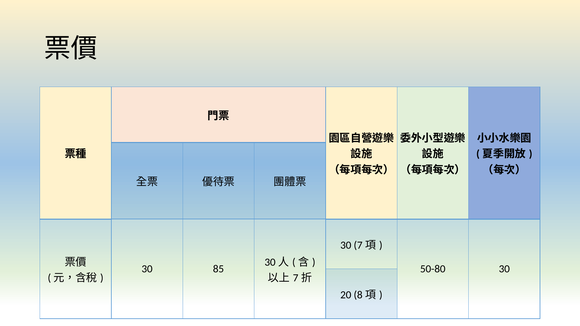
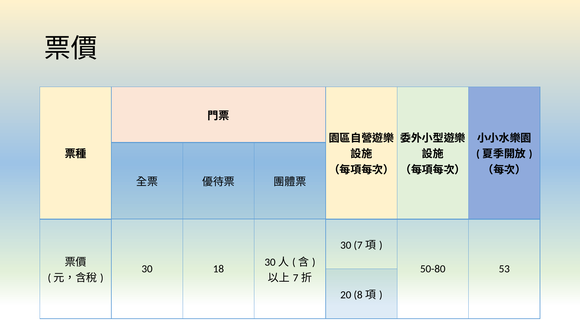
85: 85 -> 18
50-80 30: 30 -> 53
